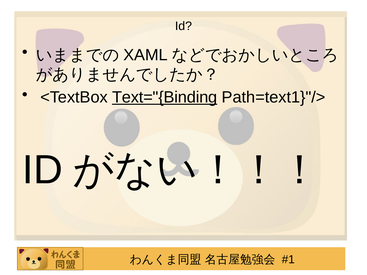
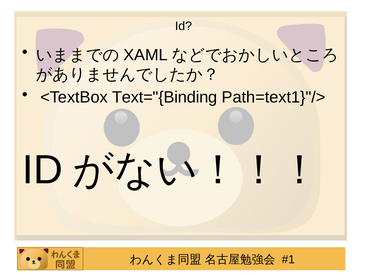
Text="{Binding underline: present -> none
